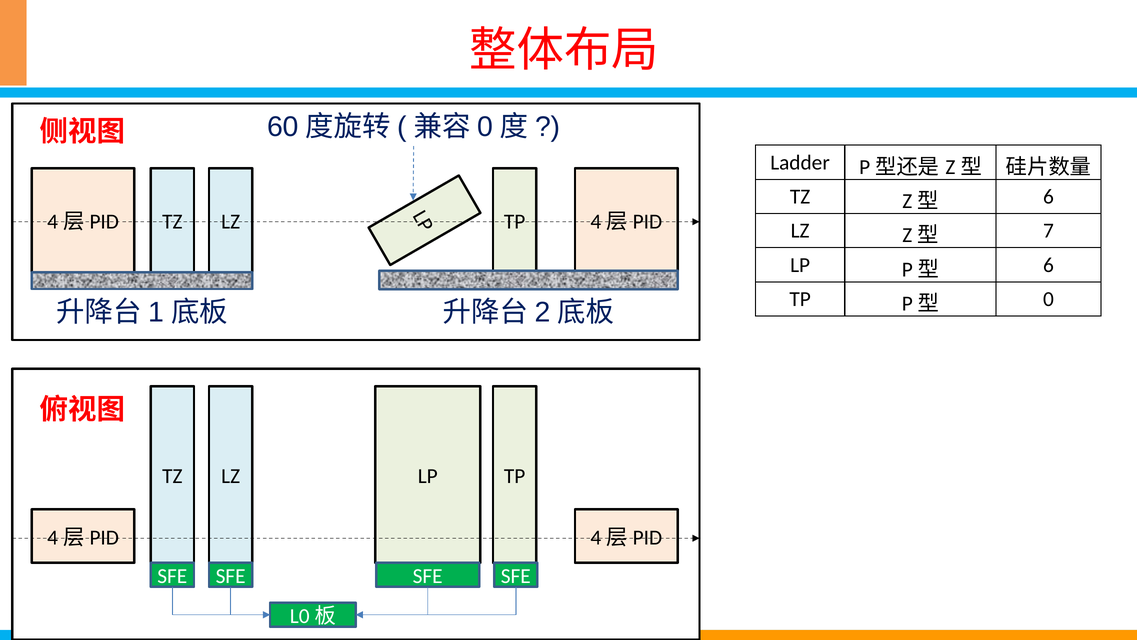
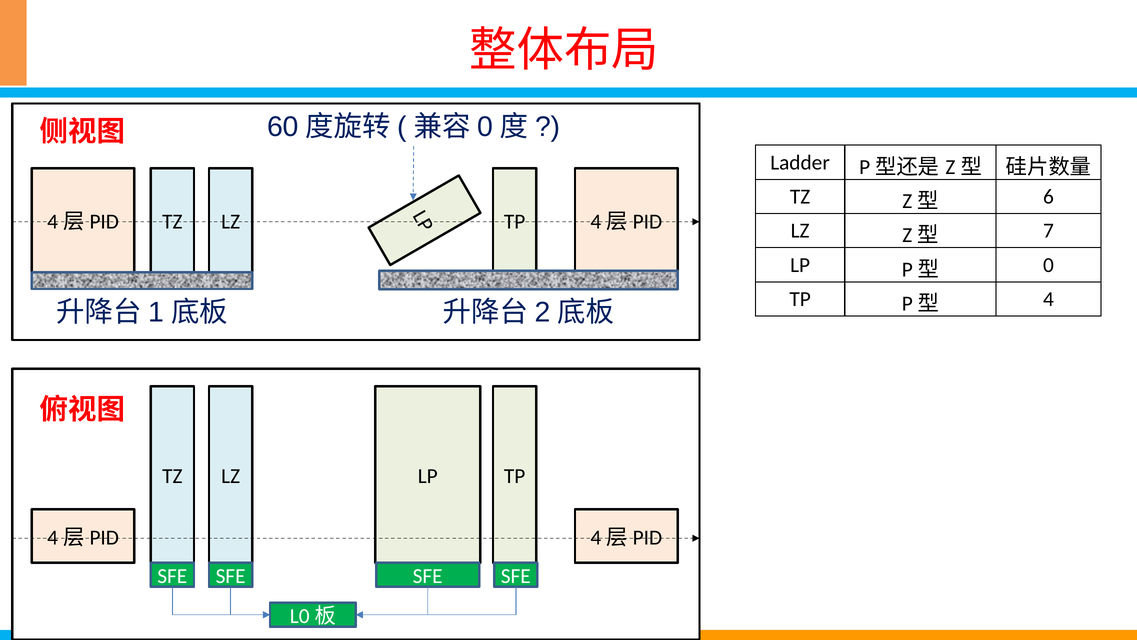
6 at (1048, 265): 6 -> 0
0: 0 -> 4
